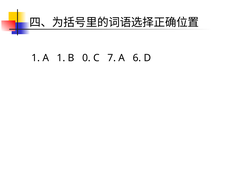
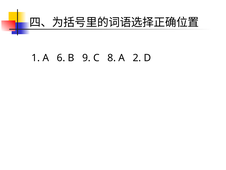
A 1: 1 -> 6
0: 0 -> 9
7: 7 -> 8
6: 6 -> 2
